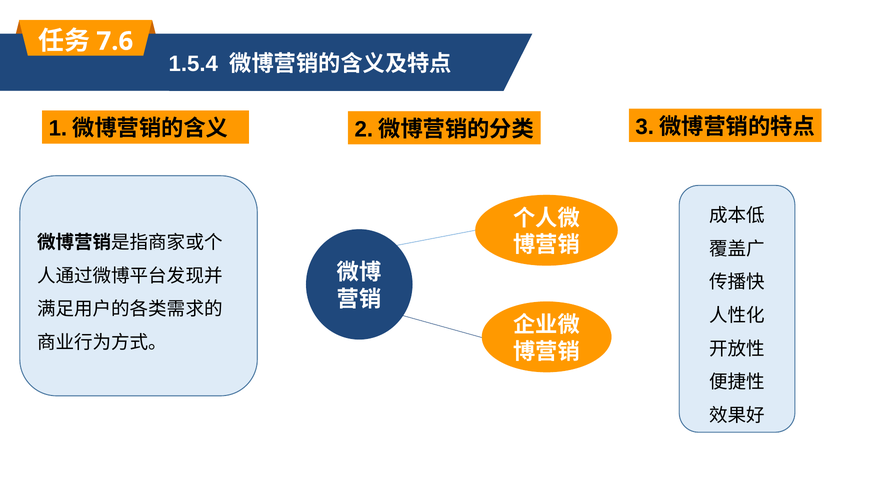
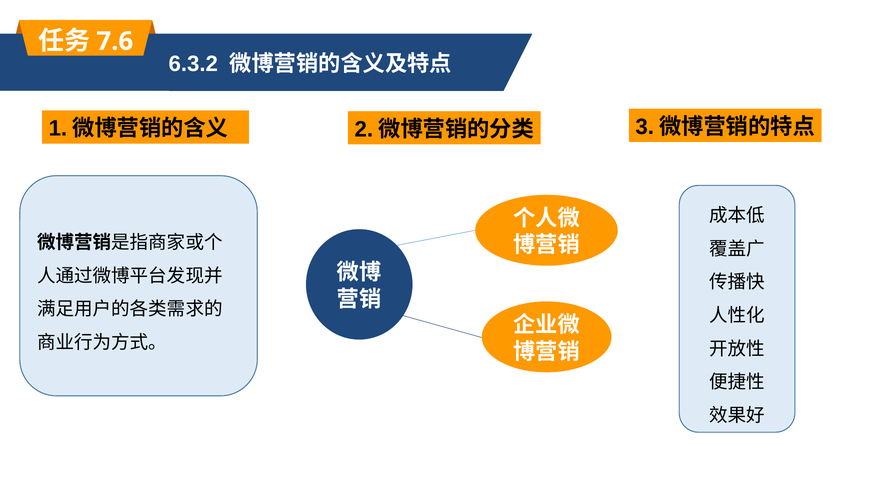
1.5.4: 1.5.4 -> 6.3.2
